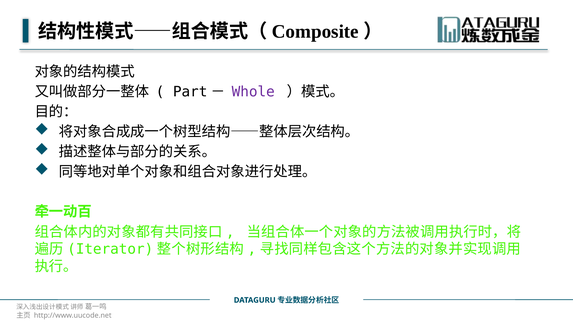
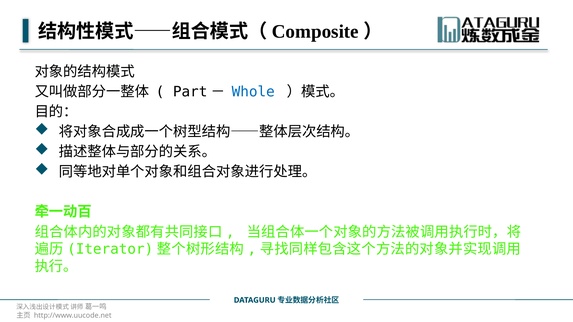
Whole colour: purple -> blue
